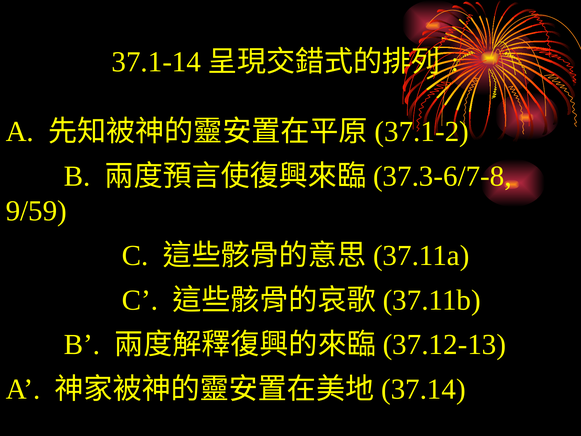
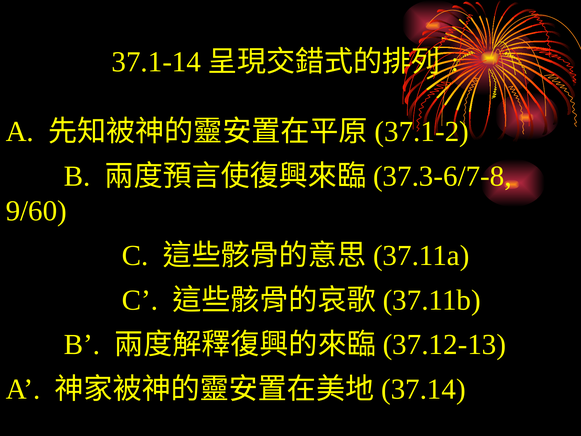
9/59: 9/59 -> 9/60
